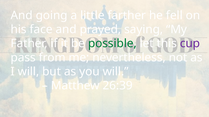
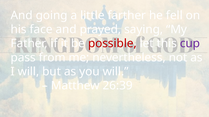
possible colour: green -> red
